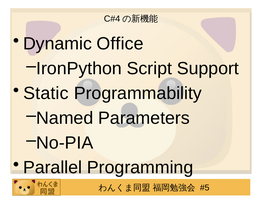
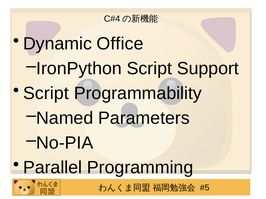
Static at (46, 93): Static -> Script
